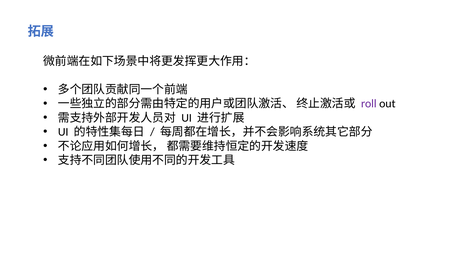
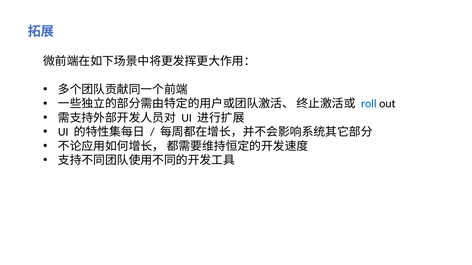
roll colour: purple -> blue
